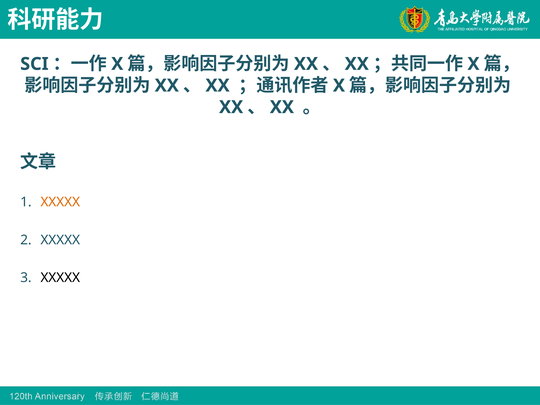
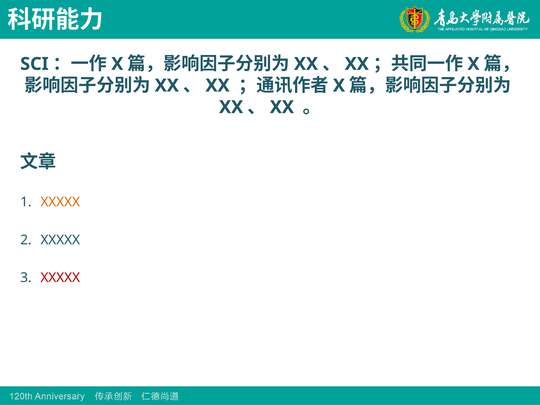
XXXXX at (60, 278) colour: black -> red
